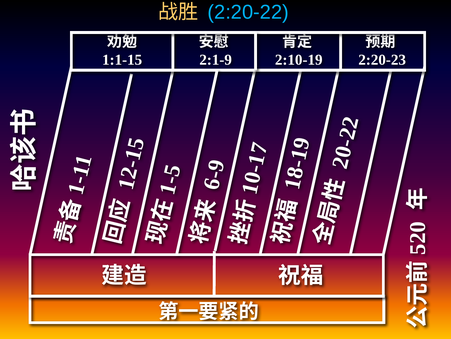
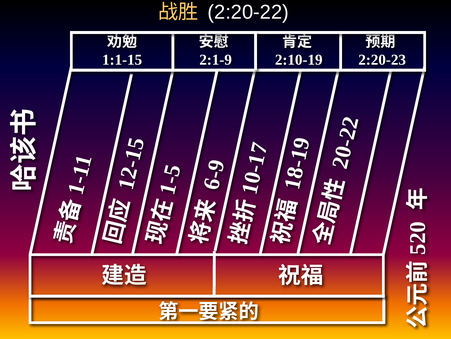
2:20-22 colour: light blue -> white
